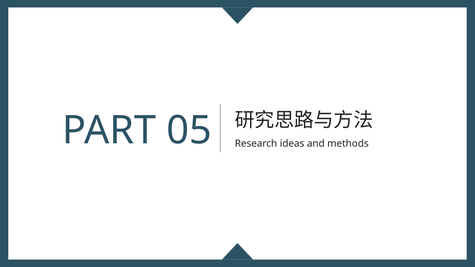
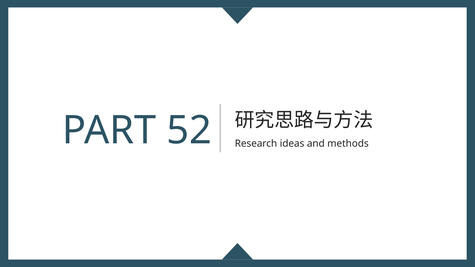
05: 05 -> 52
